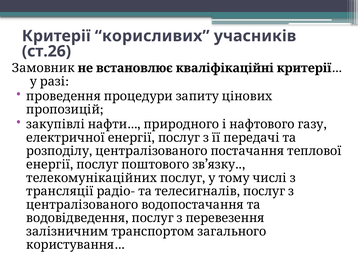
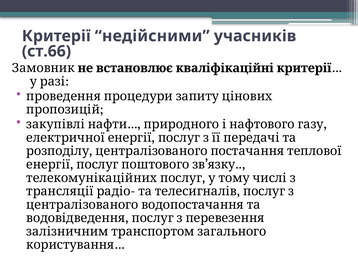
корисливих: корисливих -> недійсними
ст.26: ст.26 -> ст.66
